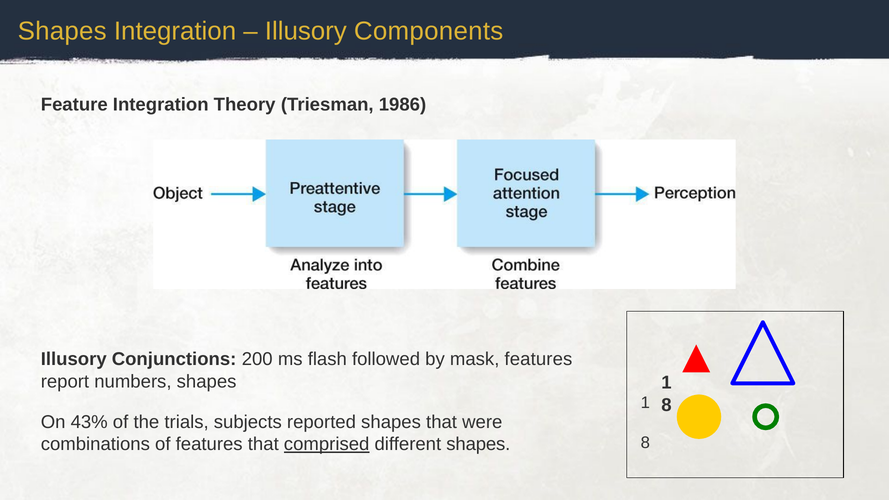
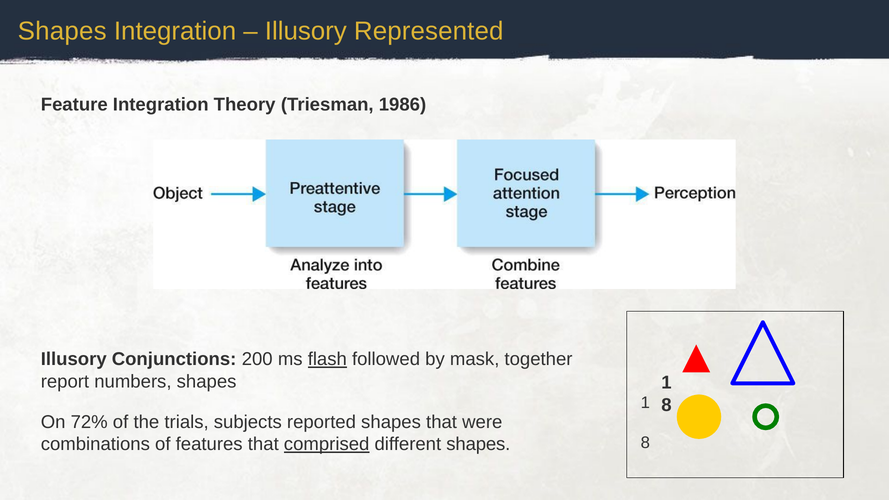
Components: Components -> Represented
flash underline: none -> present
mask features: features -> together
43%: 43% -> 72%
